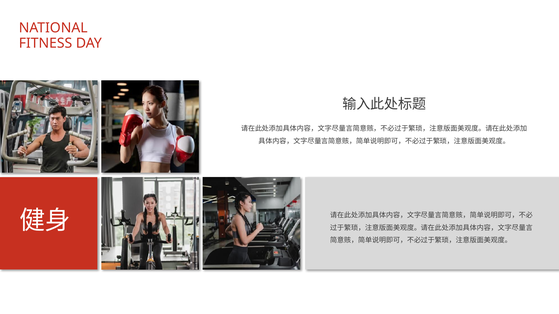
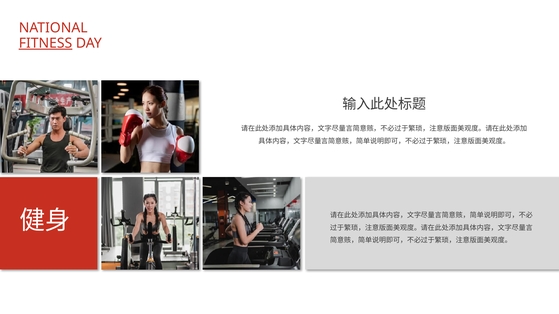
FITNESS underline: none -> present
